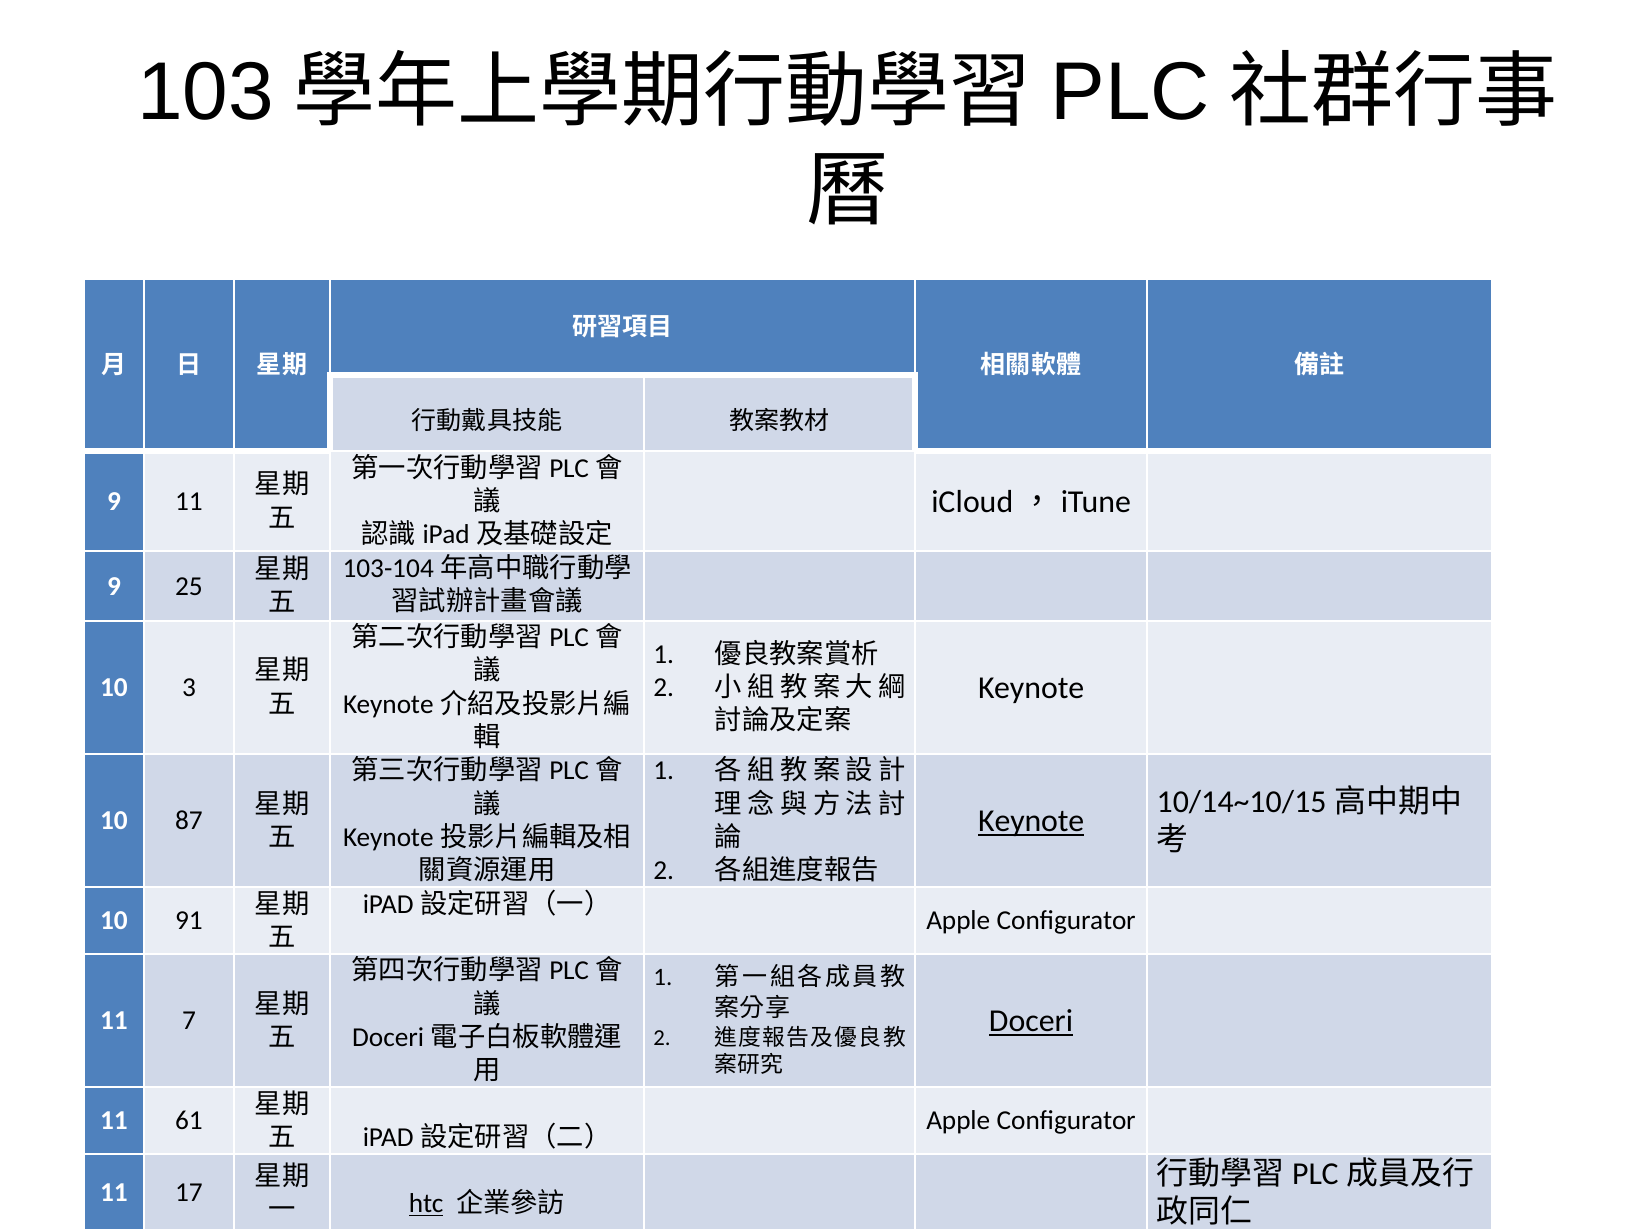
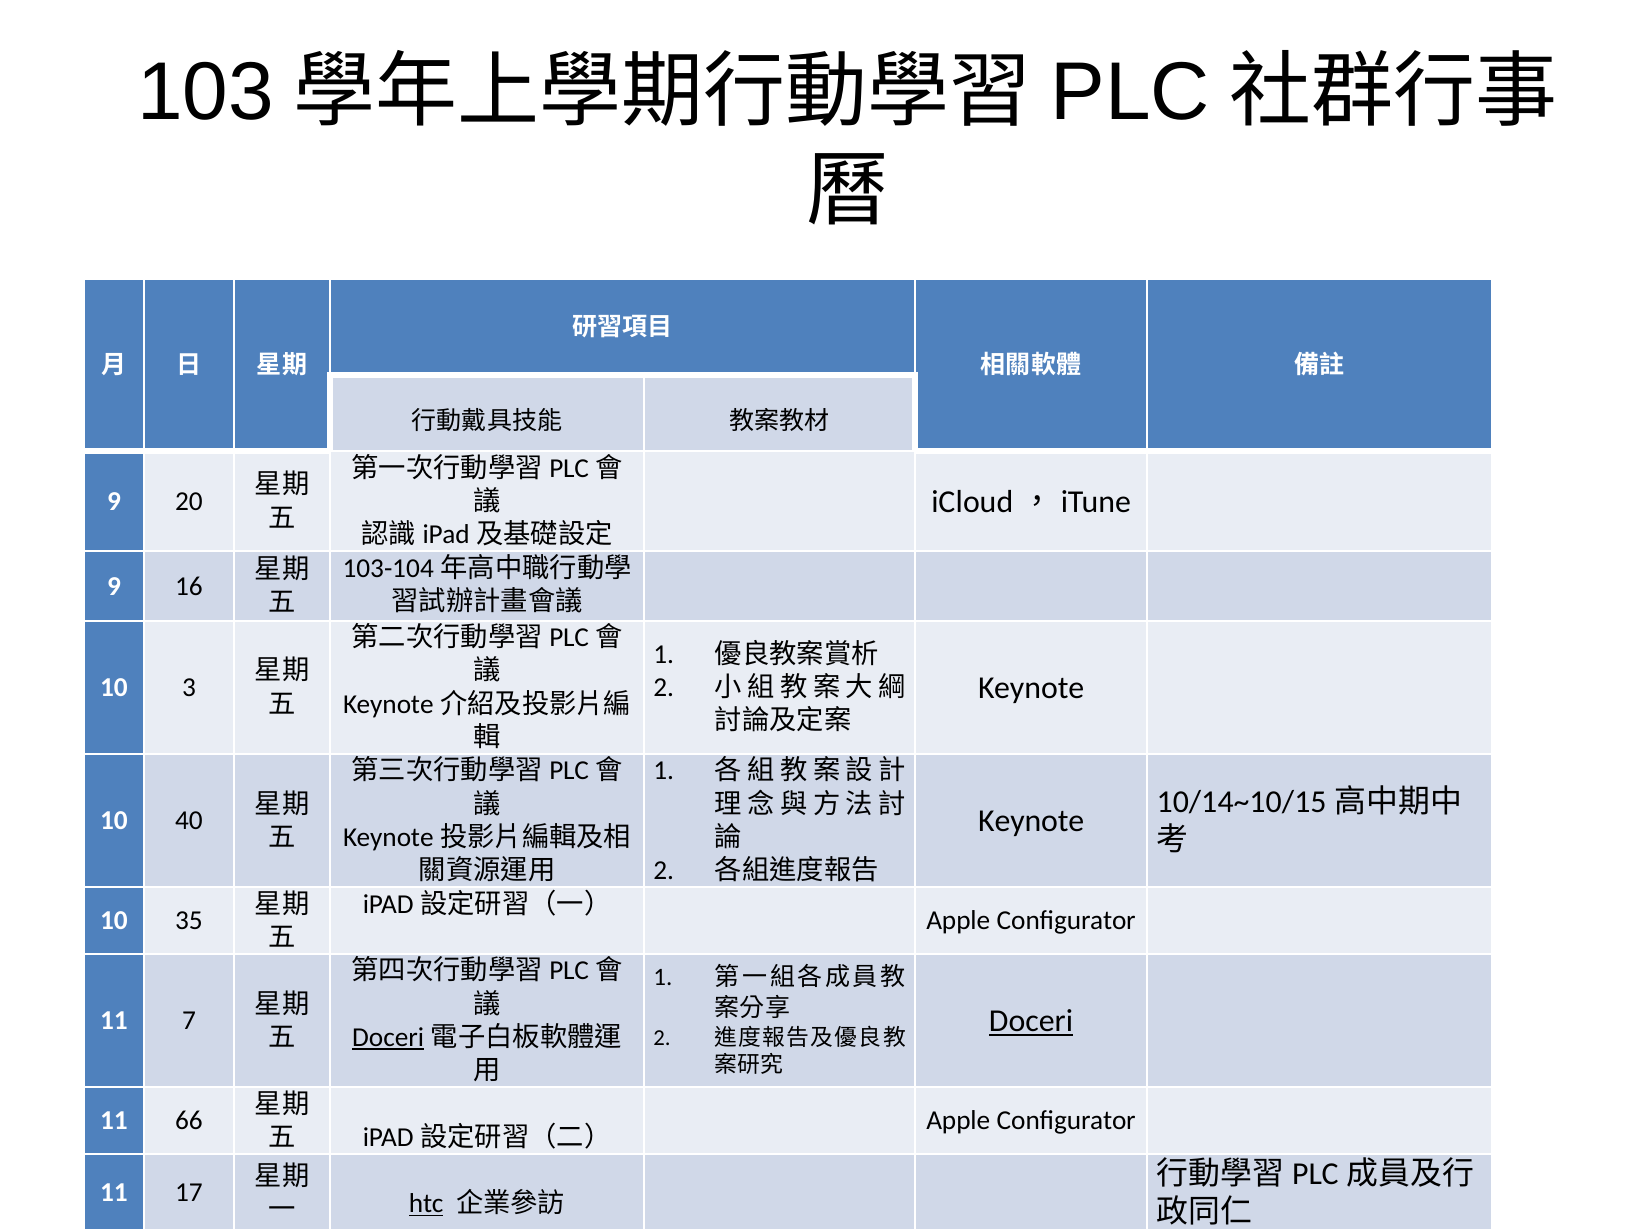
9 11: 11 -> 20
25: 25 -> 16
Keynote at (1031, 821) underline: present -> none
87: 87 -> 40
91: 91 -> 35
Doceri at (388, 1038) underline: none -> present
61: 61 -> 66
